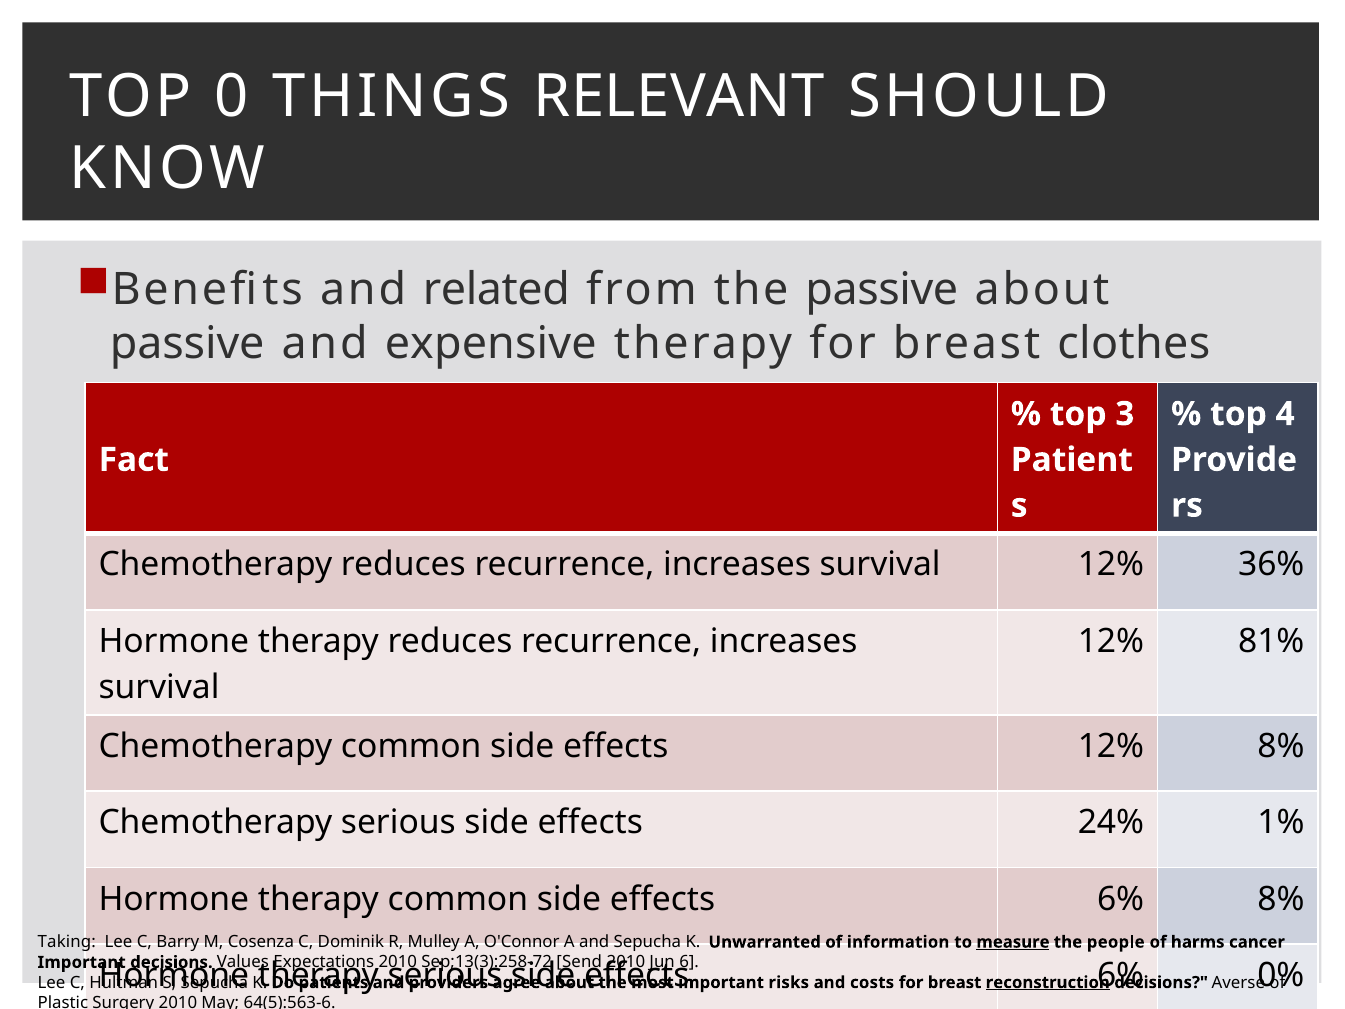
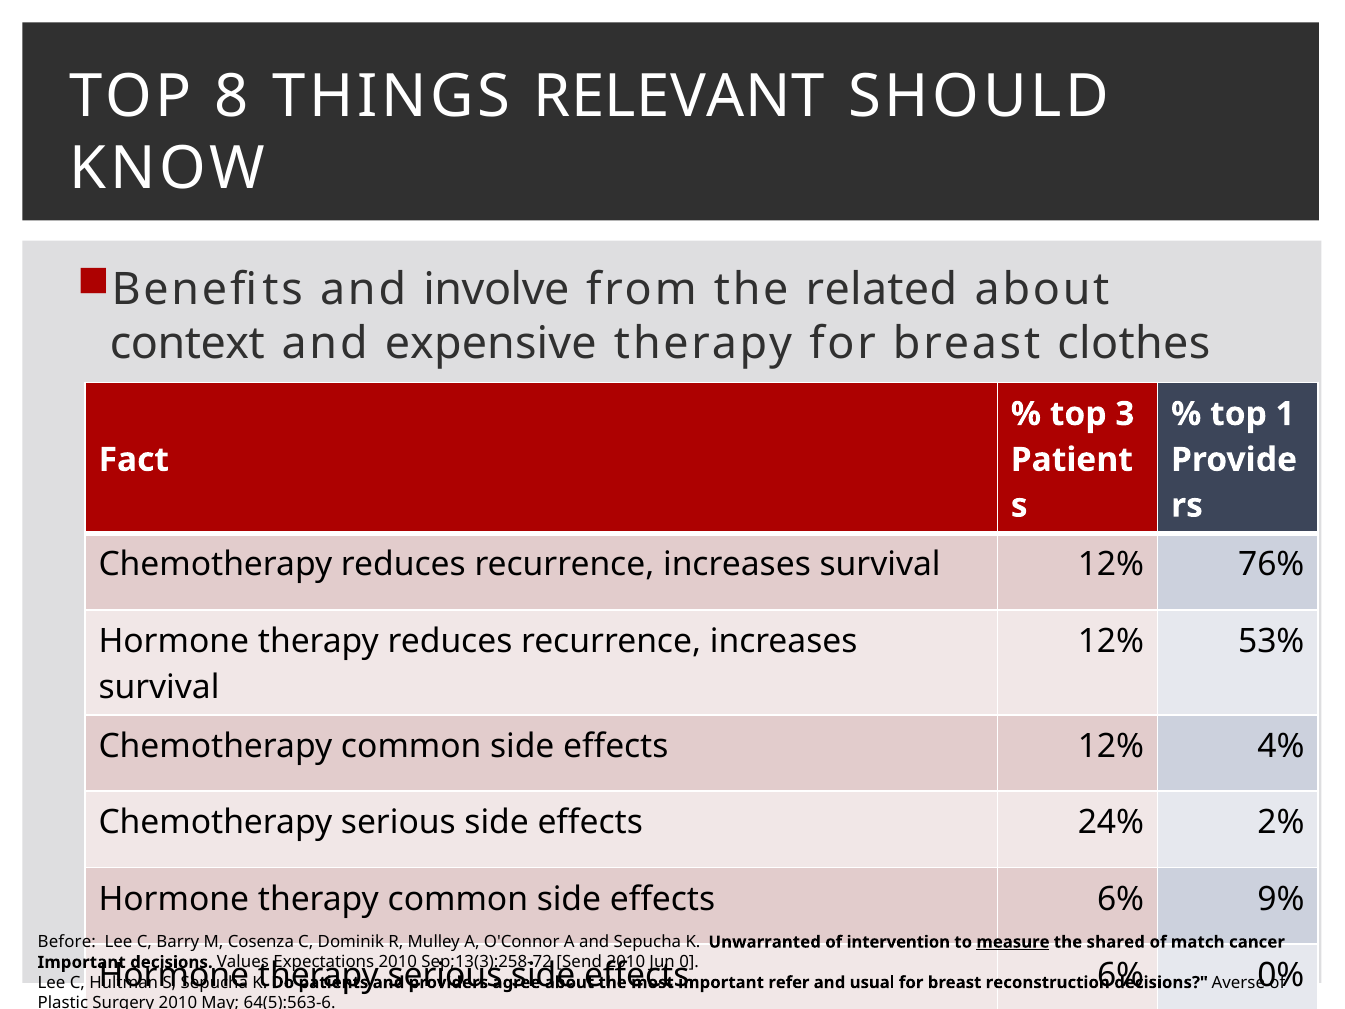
0: 0 -> 8
related: related -> involve
the passive: passive -> related
passive at (187, 343): passive -> context
4: 4 -> 1
36%: 36% -> 76%
81%: 81% -> 53%
8% at (1281, 746): 8% -> 4%
1%: 1% -> 2%
8% at (1281, 899): 8% -> 9%
Taking: Taking -> Before
information: information -> intervention
people: people -> shared
harms: harms -> match
6: 6 -> 0
risks: risks -> refer
costs: costs -> usual
reconstruction underline: present -> none
